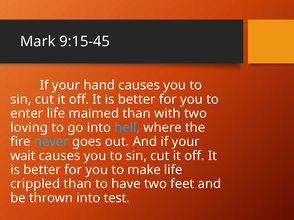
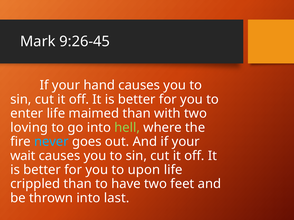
9:15-45: 9:15-45 -> 9:26-45
hell colour: light blue -> light green
make: make -> upon
test: test -> last
